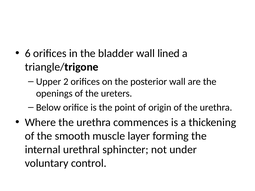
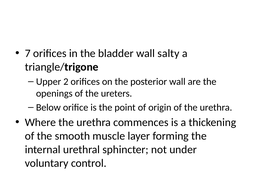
6: 6 -> 7
lined: lined -> salty
